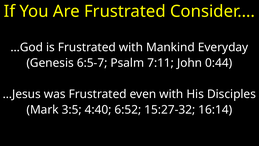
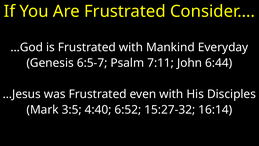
0:44: 0:44 -> 6:44
